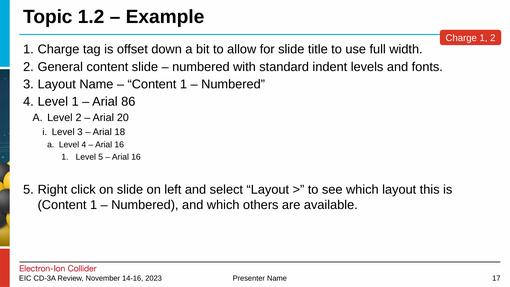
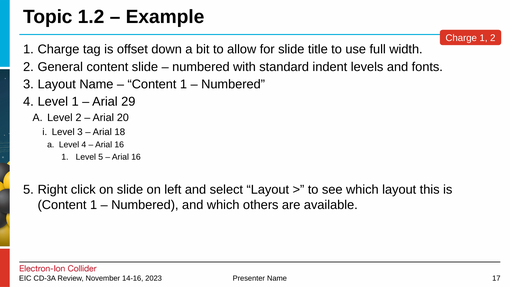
86: 86 -> 29
